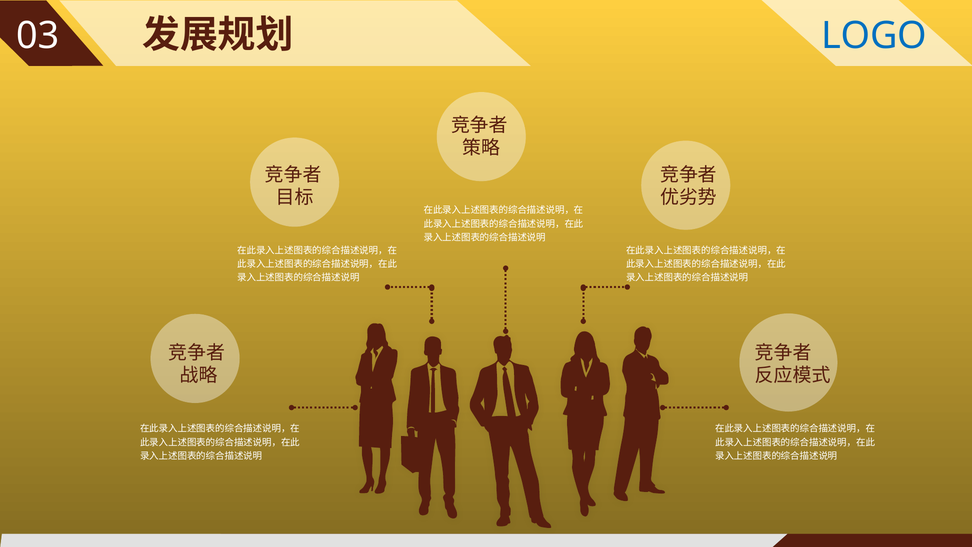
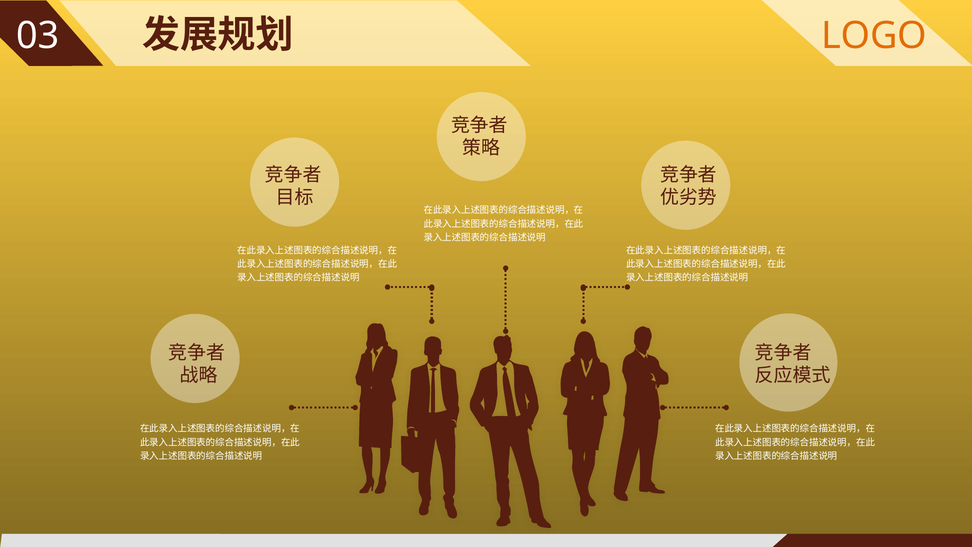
LOGO colour: blue -> orange
